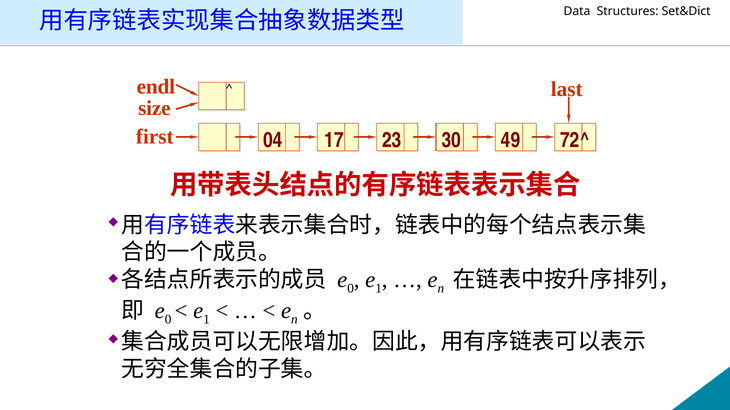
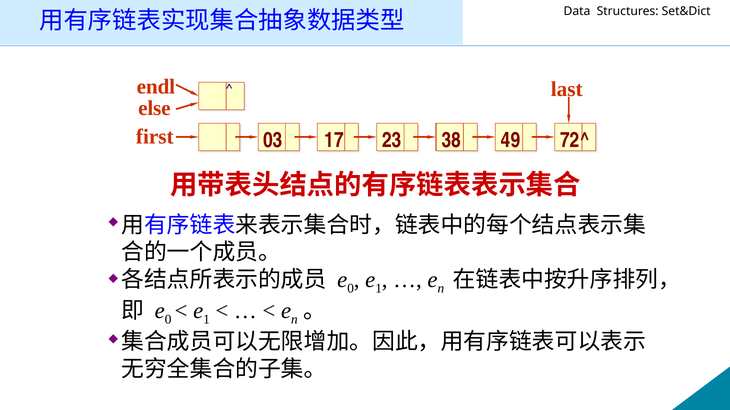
size: size -> else
04: 04 -> 03
30: 30 -> 38
